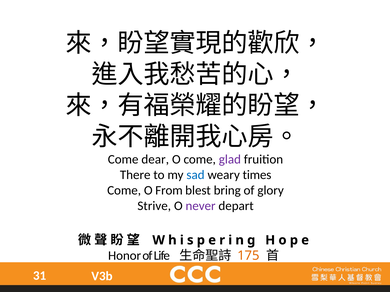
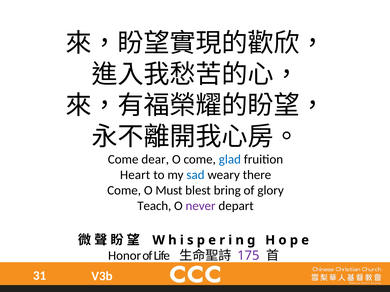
glad colour: purple -> blue
There: There -> Heart
times: times -> there
From: From -> Must
Strive: Strive -> Teach
175 colour: orange -> purple
